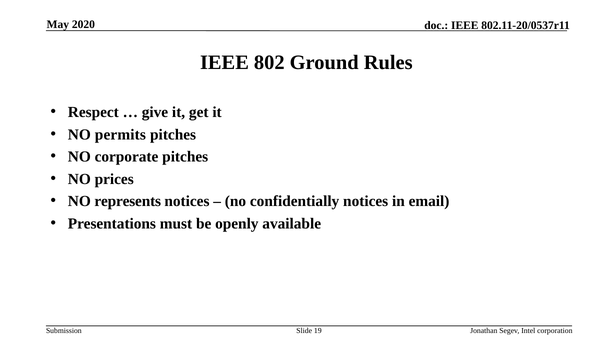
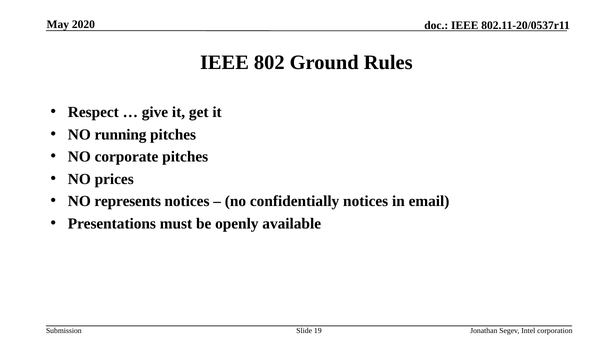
permits: permits -> running
